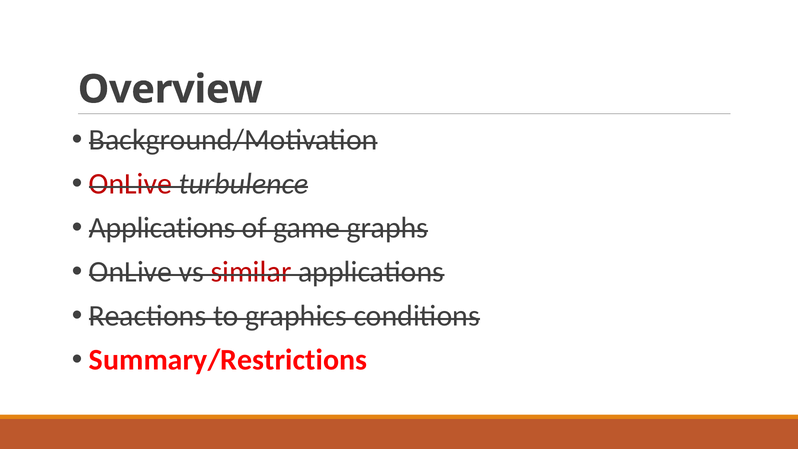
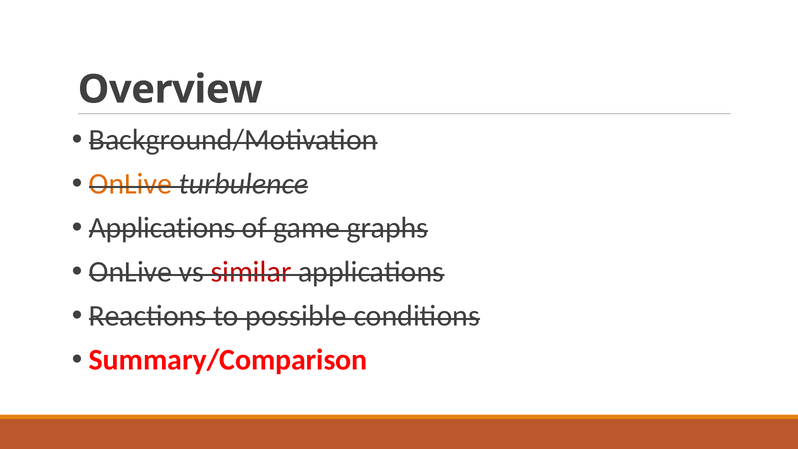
OnLive at (130, 184) colour: red -> orange
graphics: graphics -> possible
Summary/Restrictions: Summary/Restrictions -> Summary/Comparison
